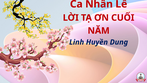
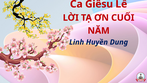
Nhân: Nhân -> Giêsu
